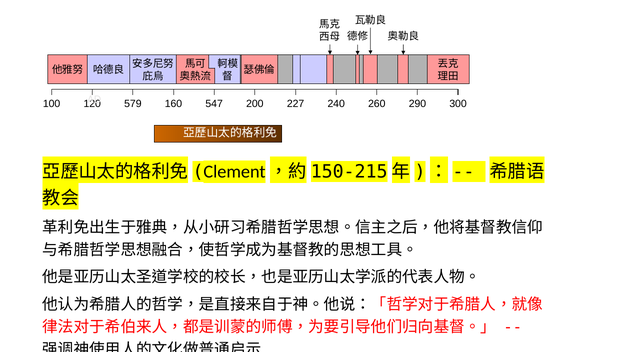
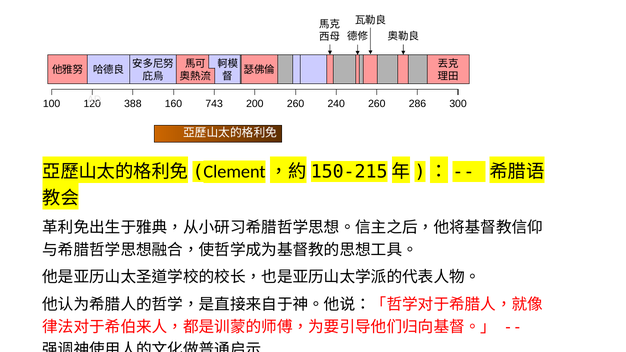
579: 579 -> 388
547: 547 -> 743
200 227: 227 -> 260
290: 290 -> 286
